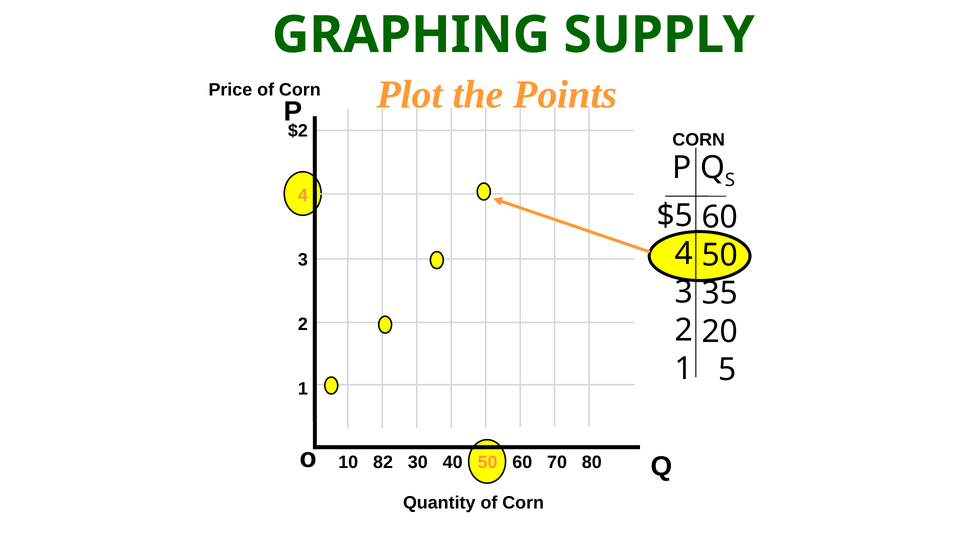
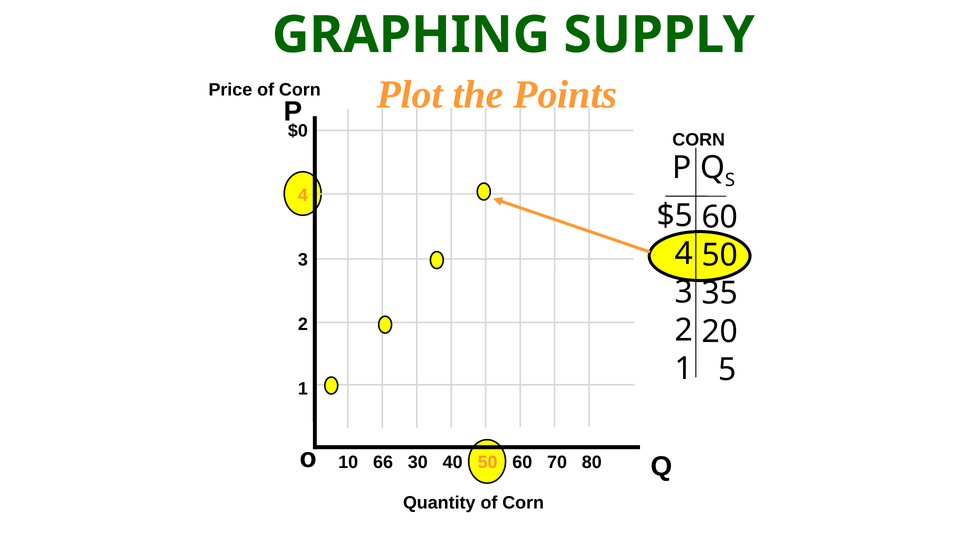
$2: $2 -> $0
82: 82 -> 66
